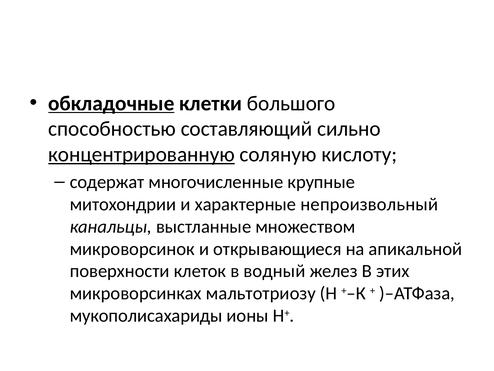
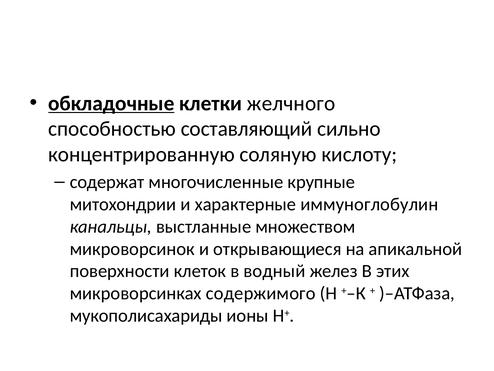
большого: большого -> желчного
концентрированную underline: present -> none
непроизвольный: непроизвольный -> иммуноглобулин
мальтотриозу: мальтотриозу -> содержимого
